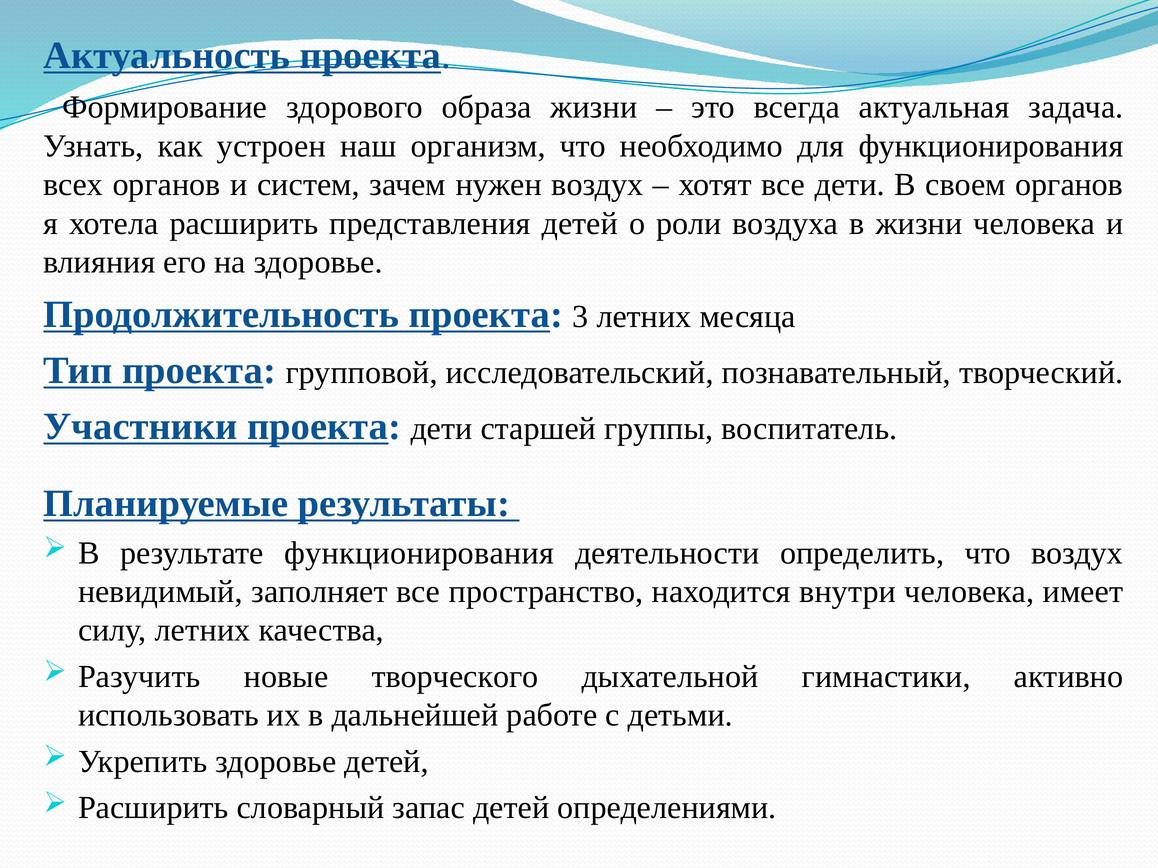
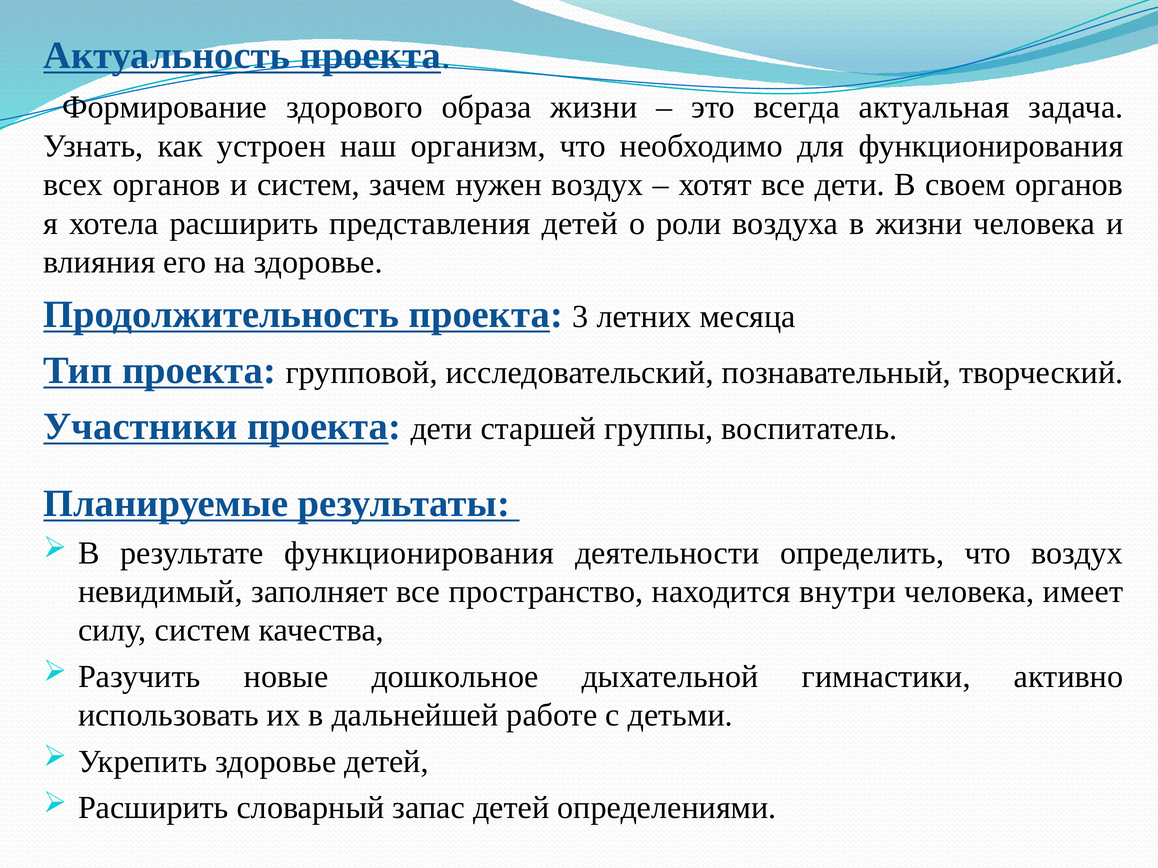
силу летних: летних -> систем
творческого: творческого -> дошкольное
